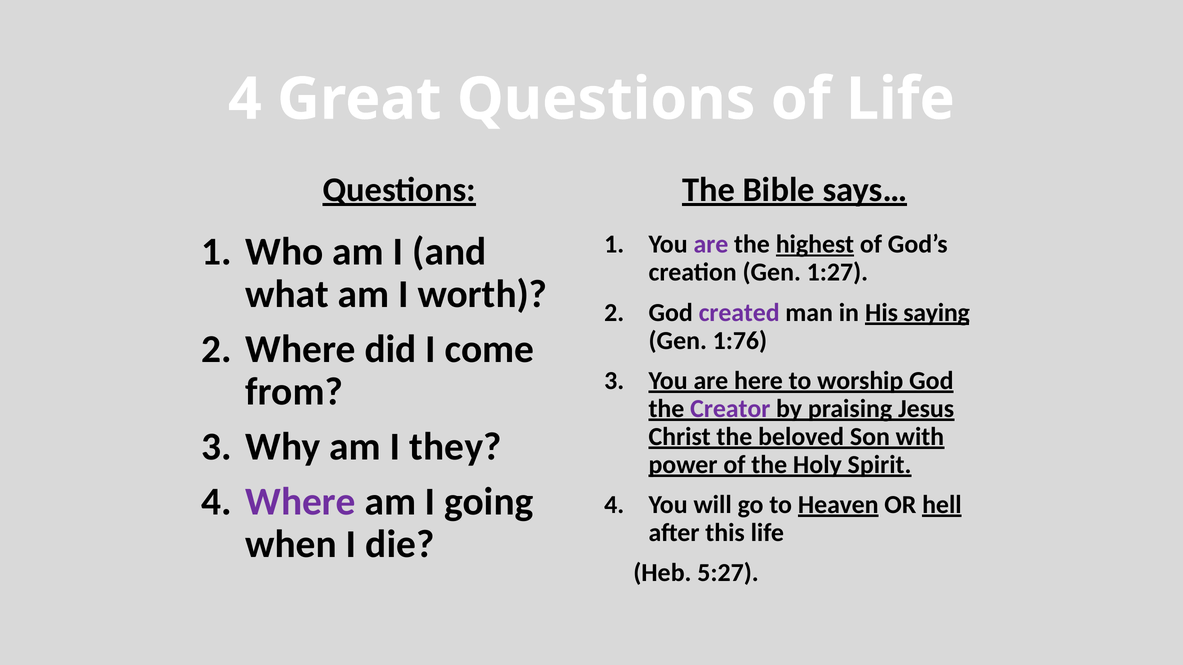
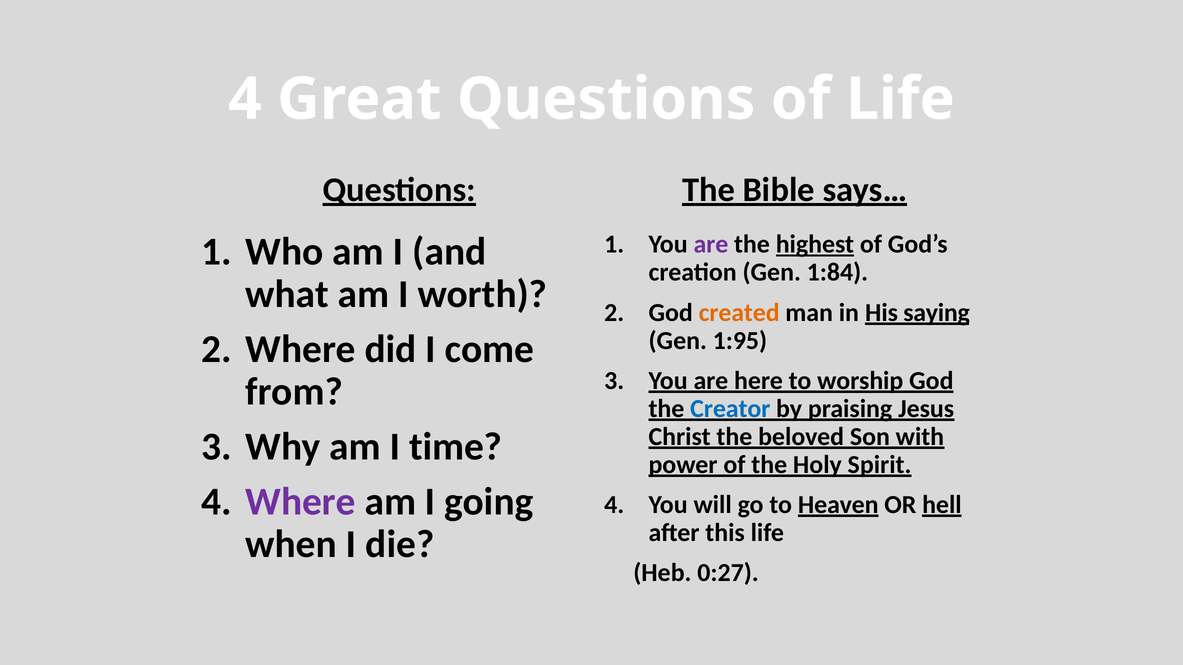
1:27: 1:27 -> 1:84
created colour: purple -> orange
1:76: 1:76 -> 1:95
Creator colour: purple -> blue
they: they -> time
5:27: 5:27 -> 0:27
